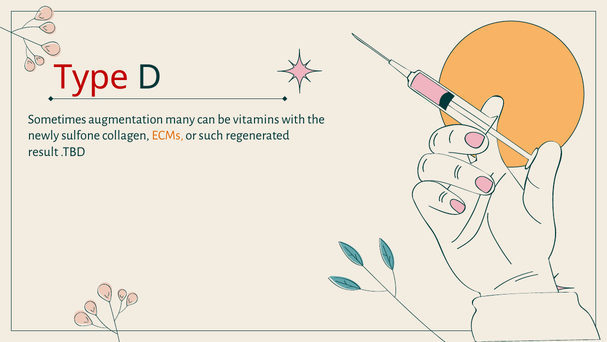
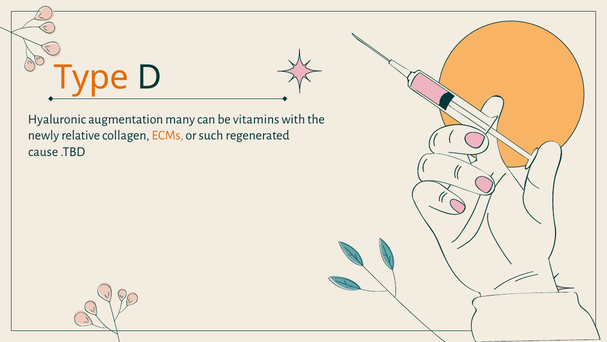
Type colour: red -> orange
Sometimes: Sometimes -> Hyaluronic
sulfone: sulfone -> relative
result: result -> cause
